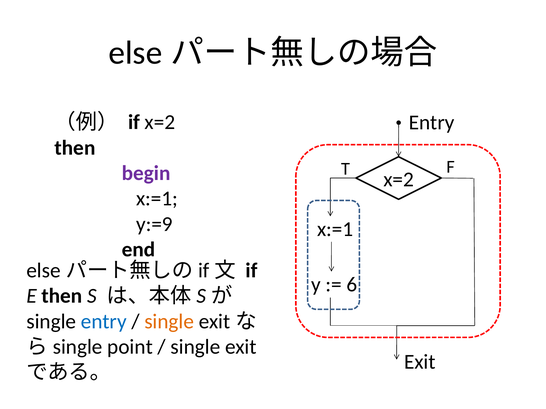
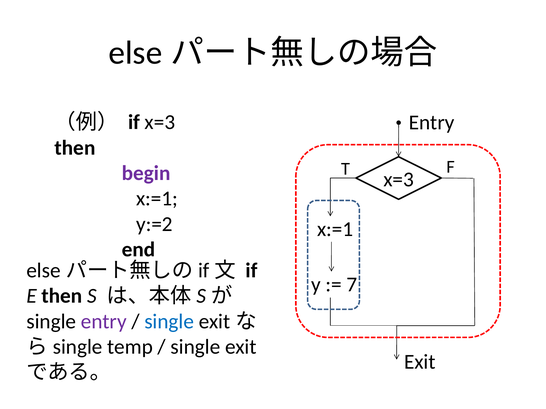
if x=2: x=2 -> x=3
x=2 at (399, 180): x=2 -> x=3
y:=9: y:=9 -> y:=2
6: 6 -> 7
entry at (104, 322) colour: blue -> purple
single at (169, 322) colour: orange -> blue
point: point -> temp
